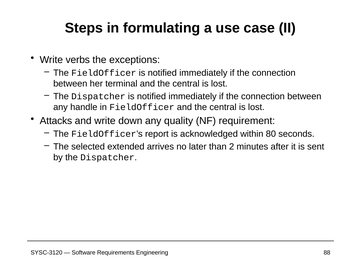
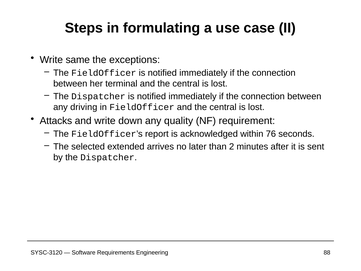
verbs: verbs -> same
handle: handle -> driving
80: 80 -> 76
